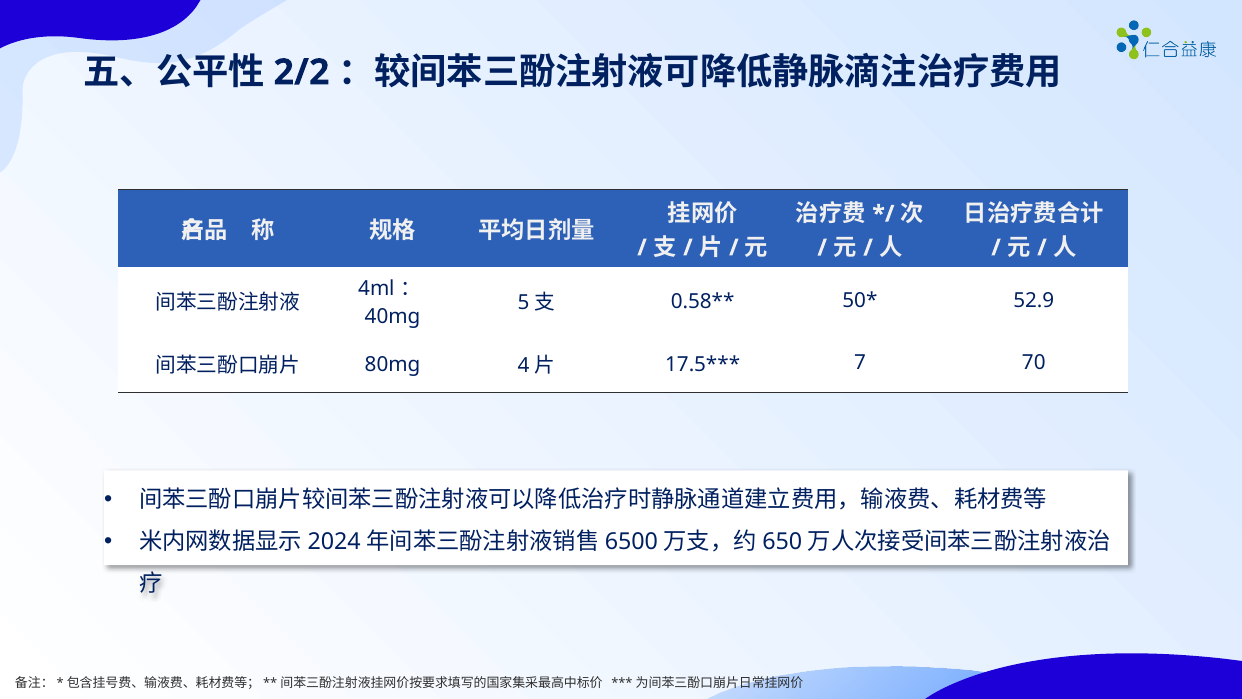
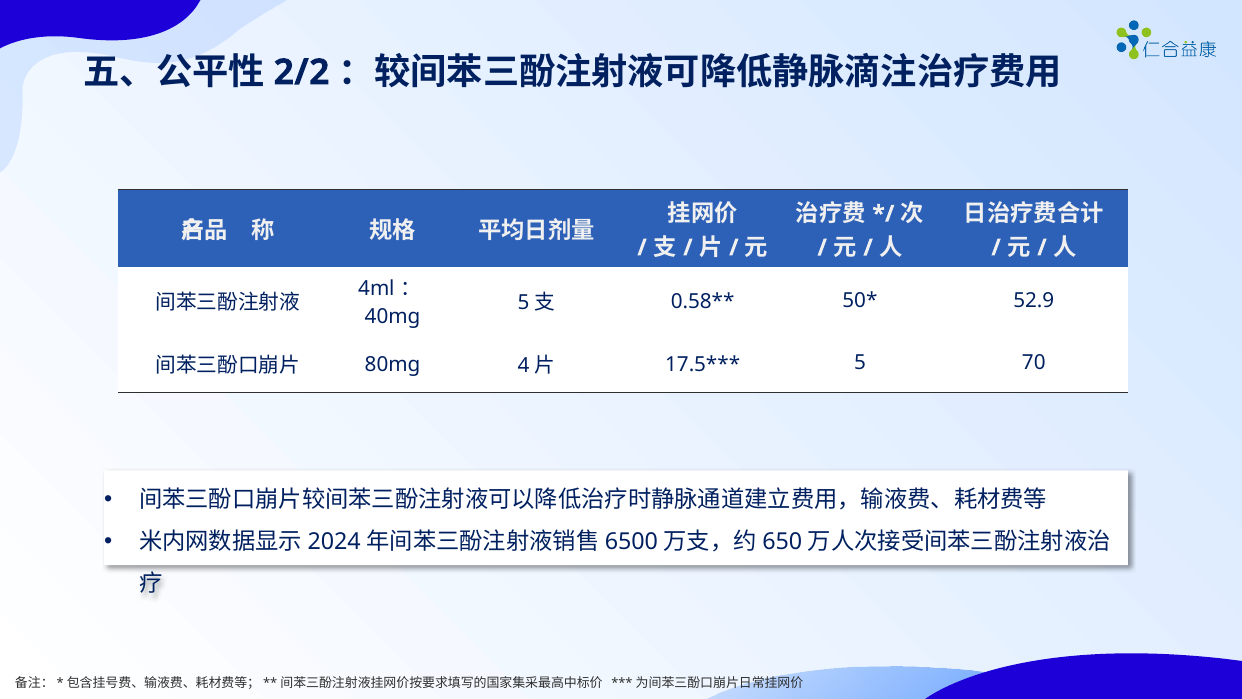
7 at (860, 363): 7 -> 5
